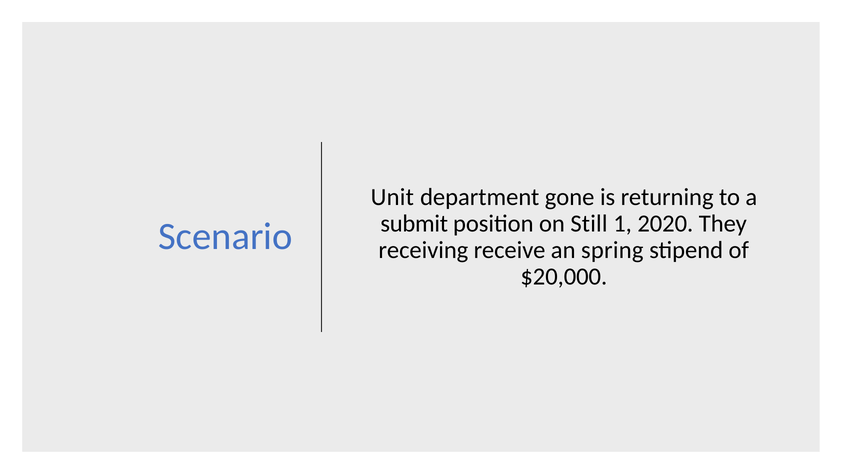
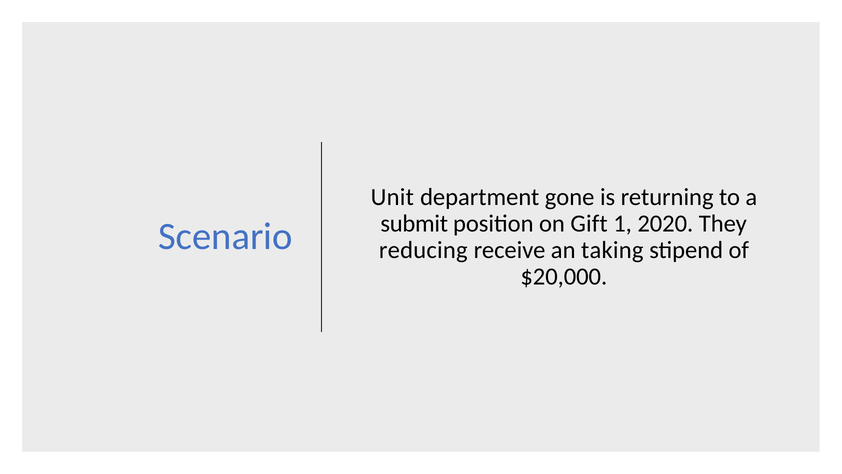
Still: Still -> Gift
receiving: receiving -> reducing
spring: spring -> taking
